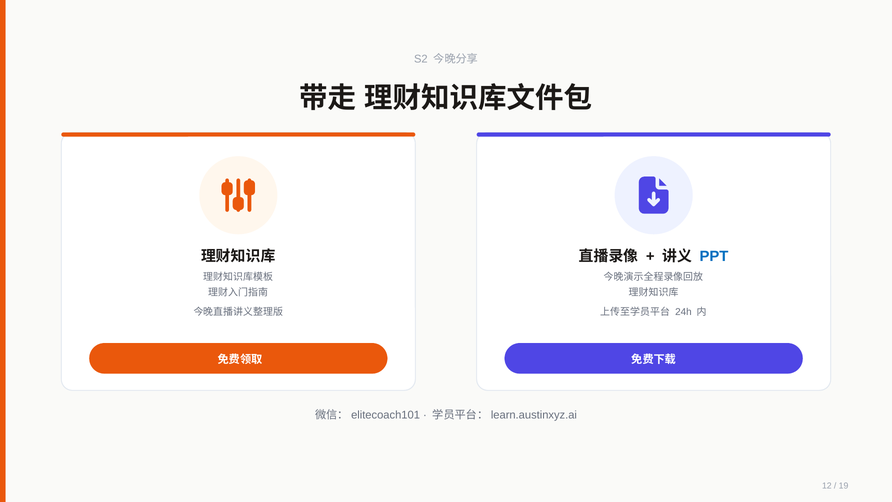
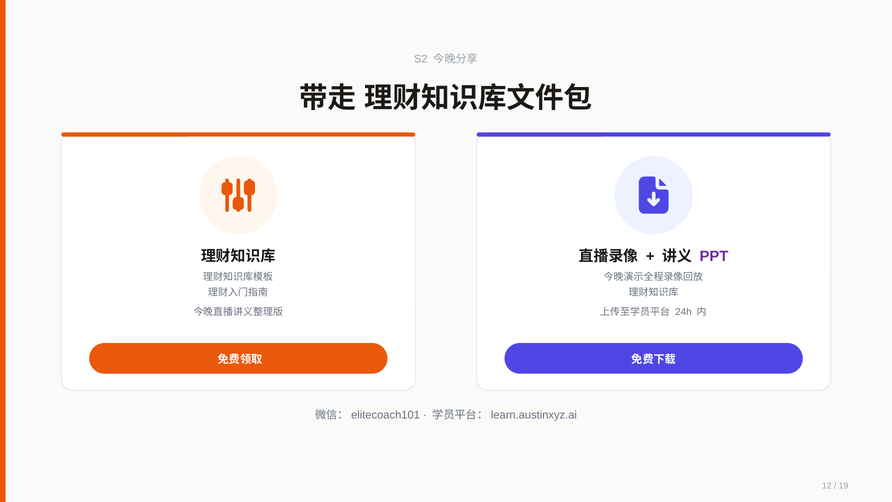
PPT colour: blue -> purple
